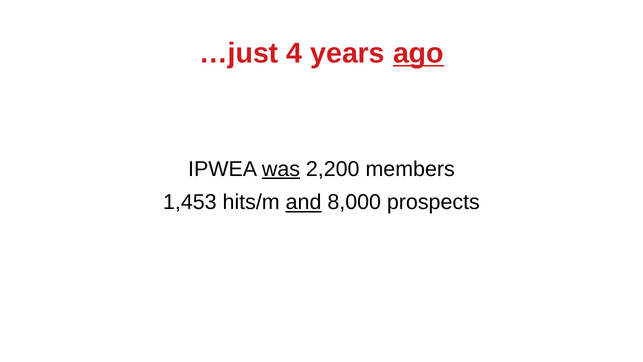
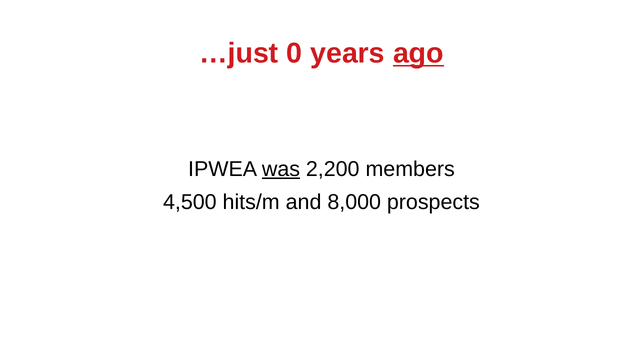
4: 4 -> 0
1,453: 1,453 -> 4,500
and underline: present -> none
